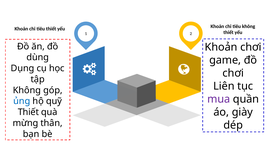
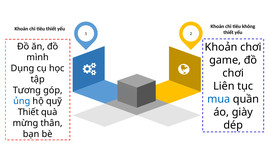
dùng: dùng -> mình
Không at (27, 90): Không -> Tương
mua colour: purple -> blue
